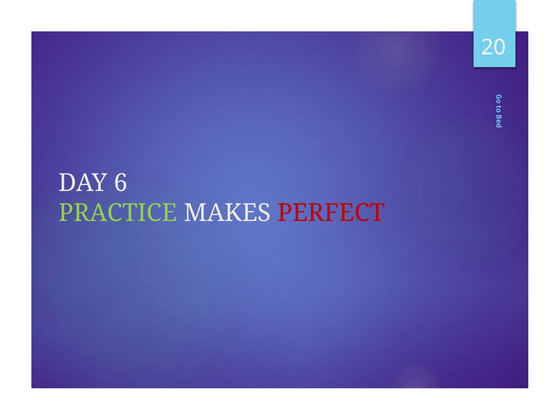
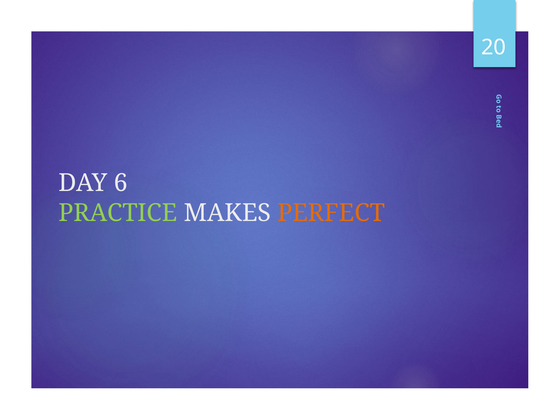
PERFECT colour: red -> orange
